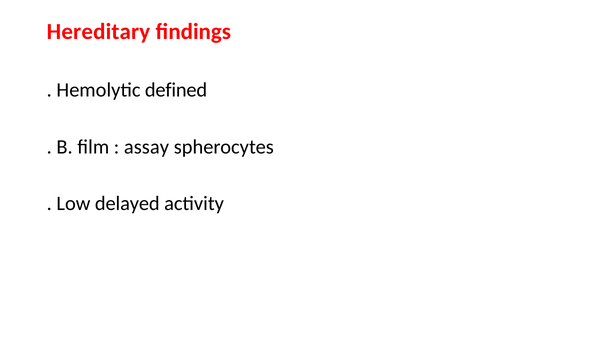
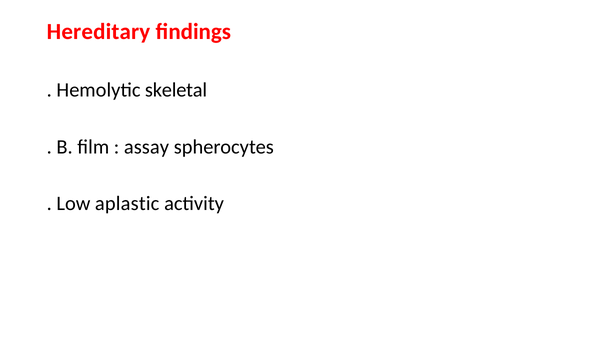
defined: defined -> skeletal
delayed: delayed -> aplastic
